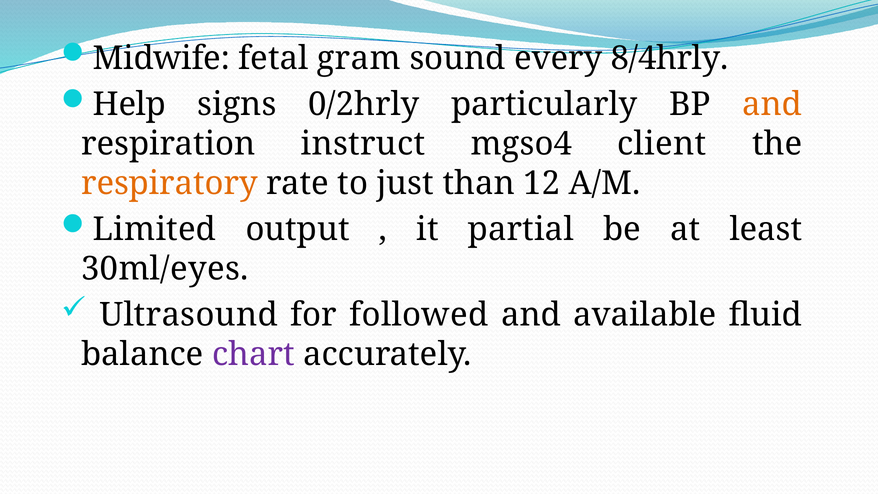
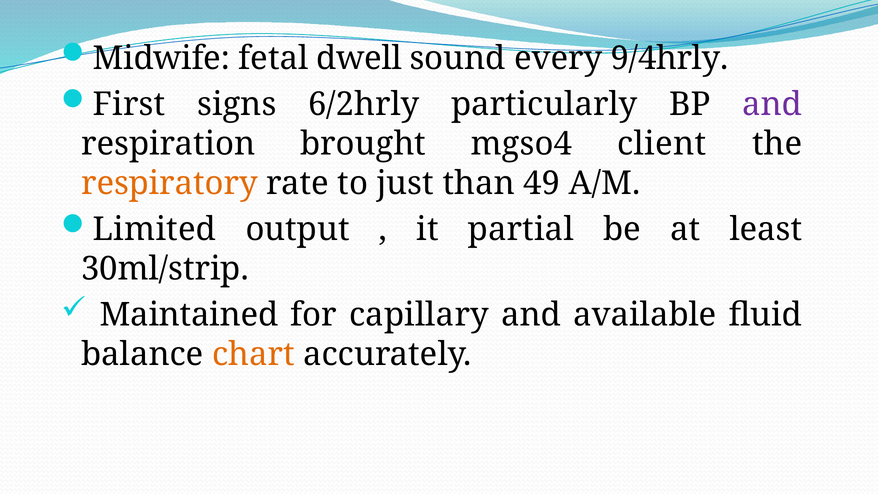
gram: gram -> dwell
8/4hrly: 8/4hrly -> 9/4hrly
Help: Help -> First
0/2hrly: 0/2hrly -> 6/2hrly
and at (772, 104) colour: orange -> purple
instruct: instruct -> brought
12: 12 -> 49
30ml/eyes: 30ml/eyes -> 30ml/strip
Ultrasound: Ultrasound -> Maintained
followed: followed -> capillary
chart colour: purple -> orange
